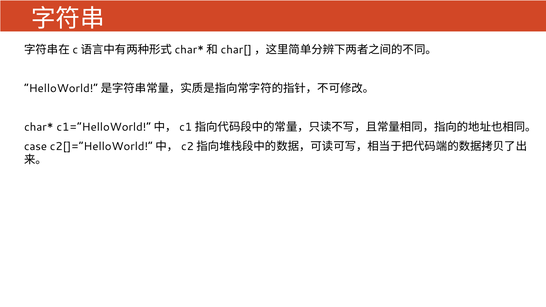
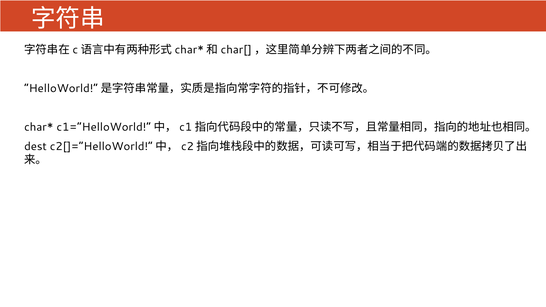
case: case -> dest
